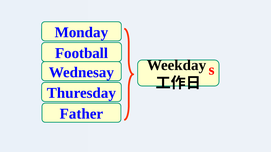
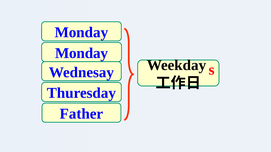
Football at (82, 53): Football -> Monday
